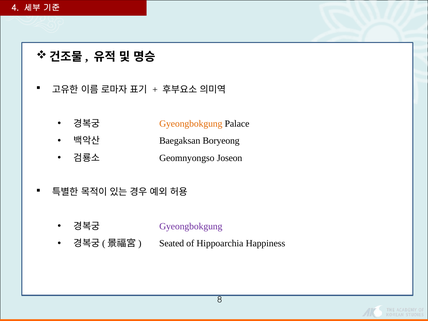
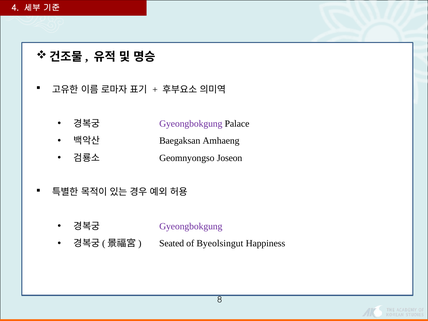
Gyeongbokgung at (191, 124) colour: orange -> purple
Boryeong: Boryeong -> Amhaeng
Hippoarchia: Hippoarchia -> Byeolsingut
